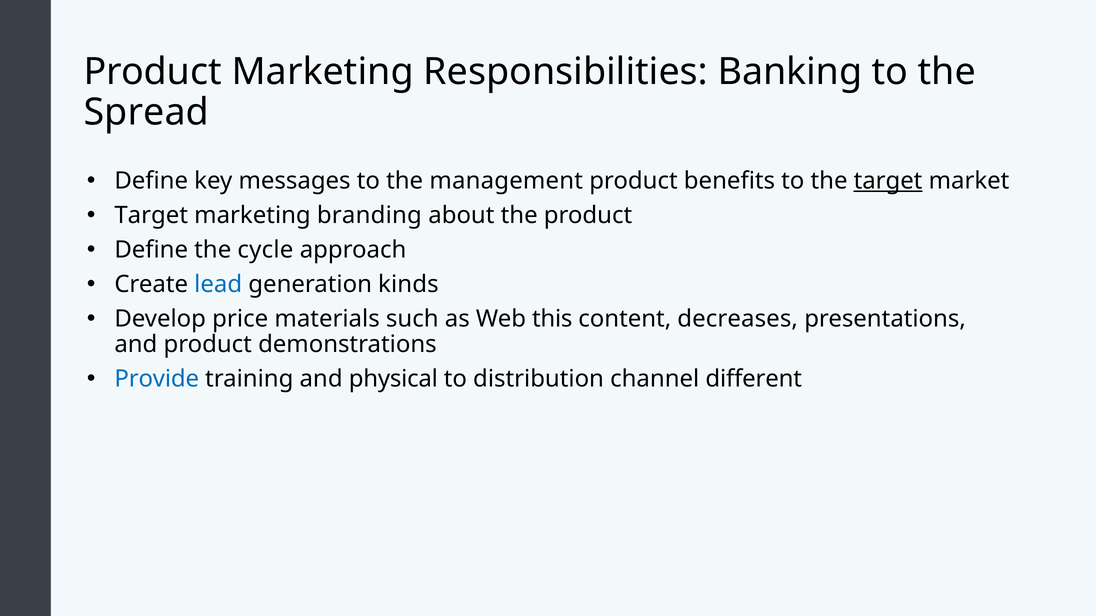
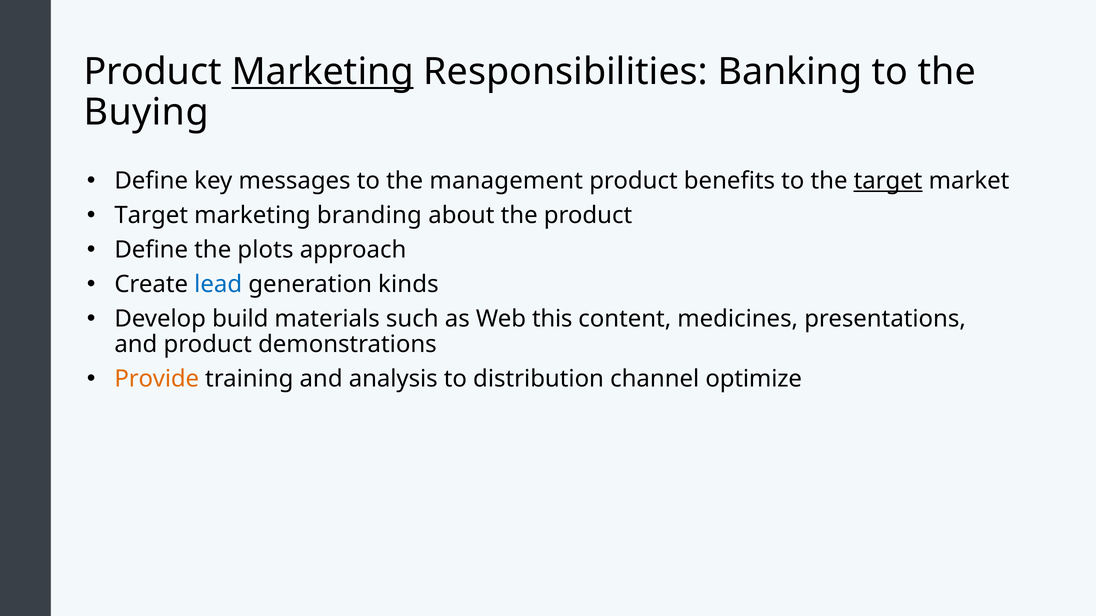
Marketing at (323, 72) underline: none -> present
Spread: Spread -> Buying
cycle: cycle -> plots
price: price -> build
decreases: decreases -> medicines
Provide colour: blue -> orange
physical: physical -> analysis
different: different -> optimize
